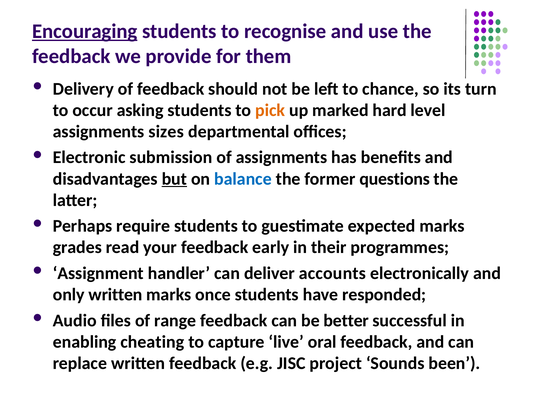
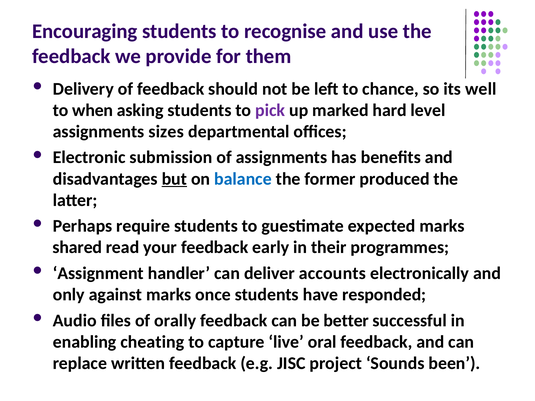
Encouraging underline: present -> none
turn: turn -> well
occur: occur -> when
pick colour: orange -> purple
questions: questions -> produced
grades: grades -> shared
only written: written -> against
range: range -> orally
